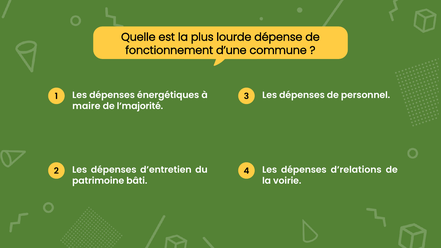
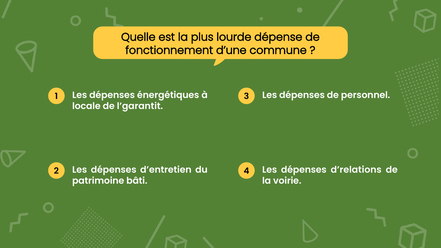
maire: maire -> locale
l’majorité: l’majorité -> l’garantit
